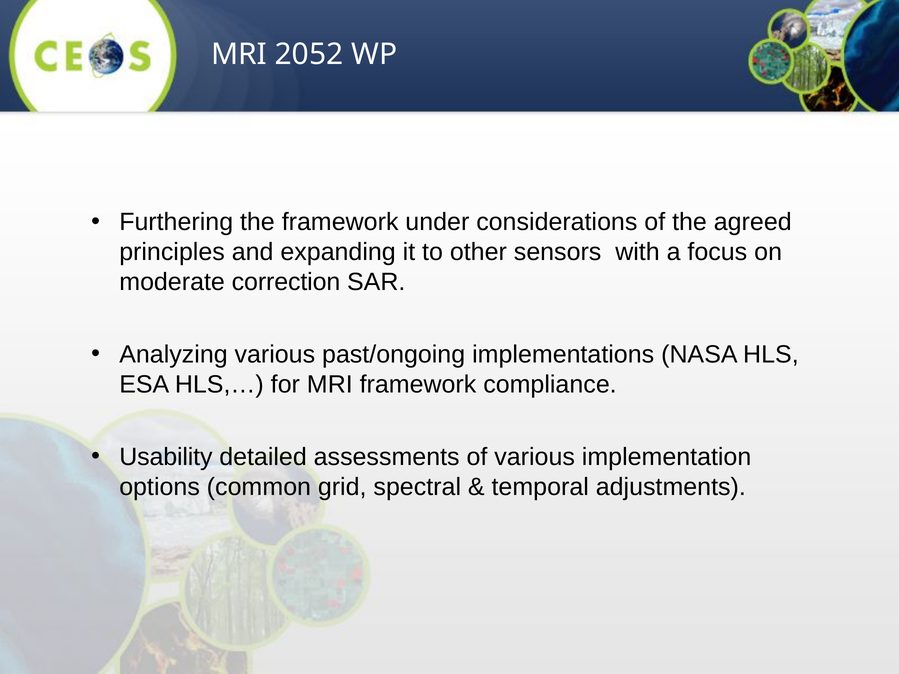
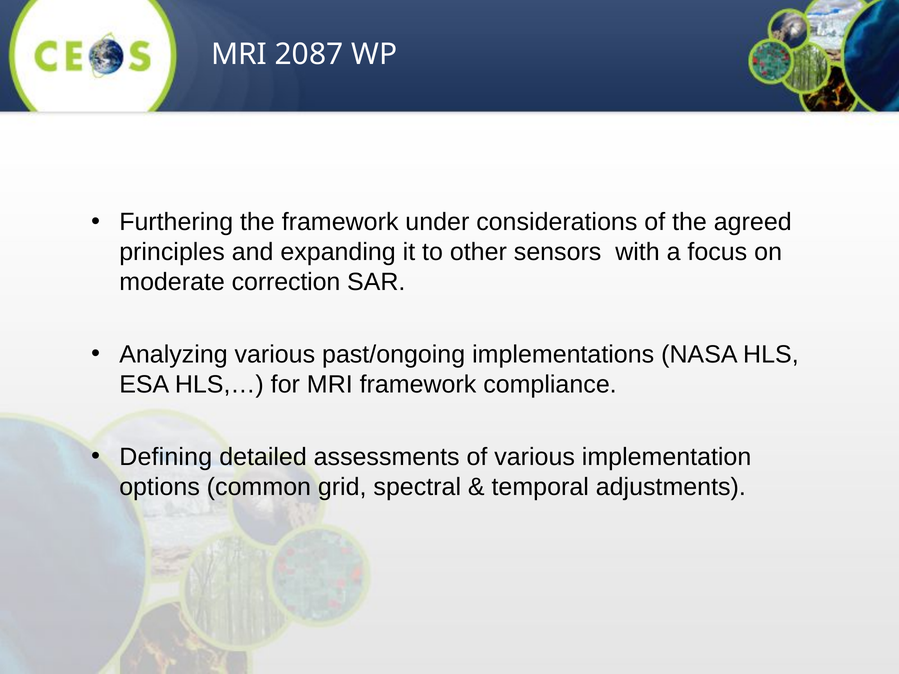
2052: 2052 -> 2087
Usability: Usability -> Defining
